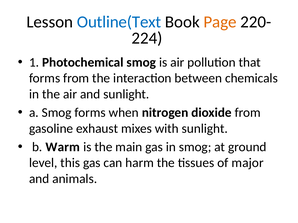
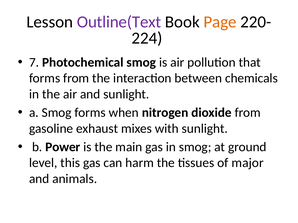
Outline(Text colour: blue -> purple
1: 1 -> 7
Warm: Warm -> Power
